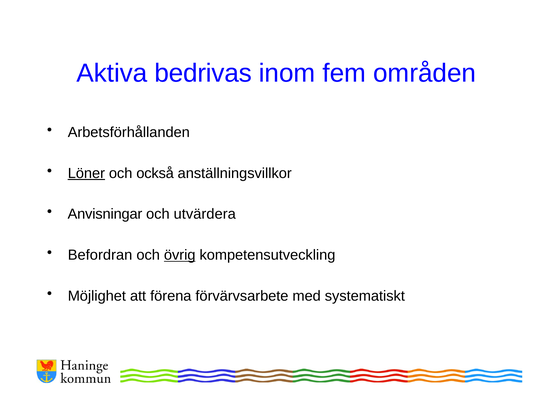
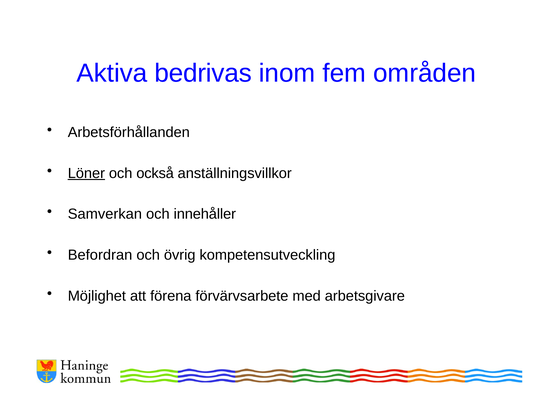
Anvisningar: Anvisningar -> Samverkan
utvärdera: utvärdera -> innehåller
övrig underline: present -> none
systematiskt: systematiskt -> arbetsgivare
